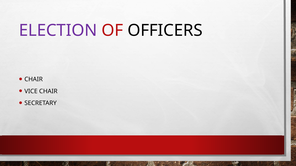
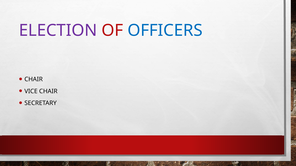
OFFICERS colour: black -> blue
